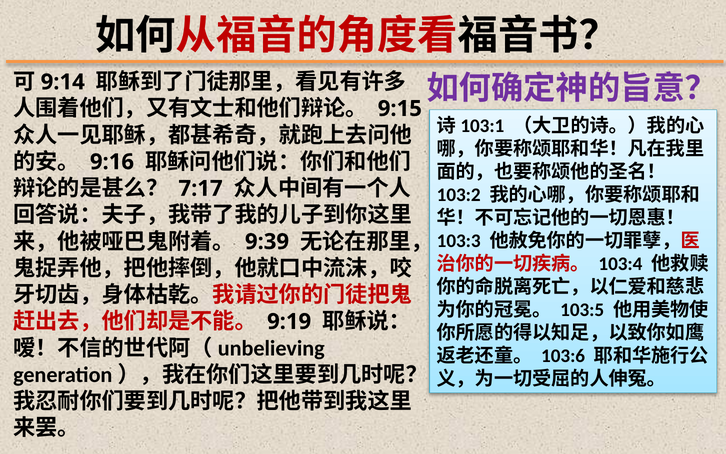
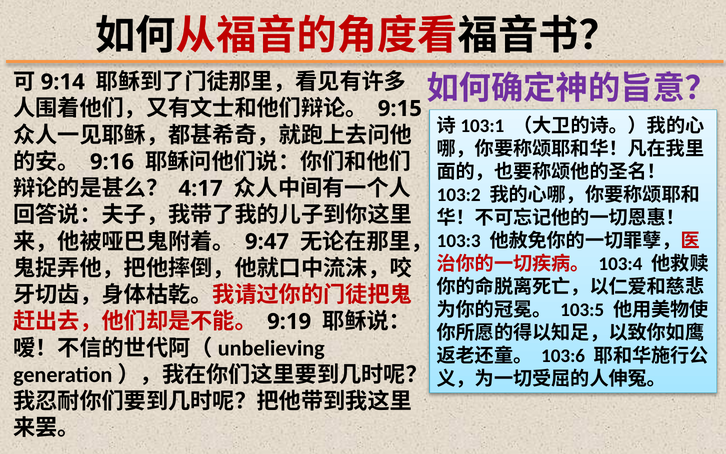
7:17: 7:17 -> 4:17
9:39: 9:39 -> 9:47
